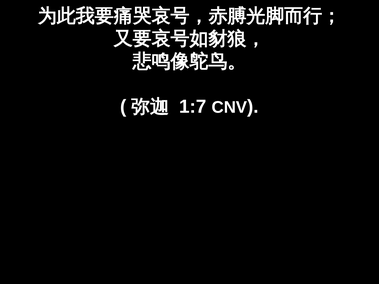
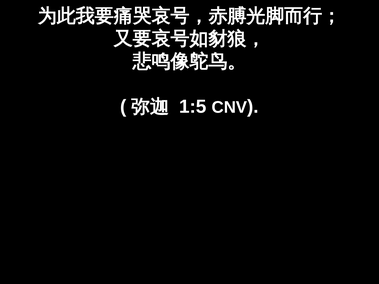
1:7: 1:7 -> 1:5
